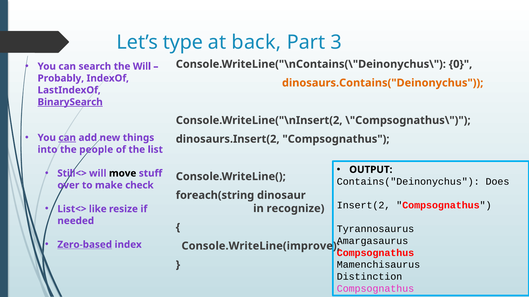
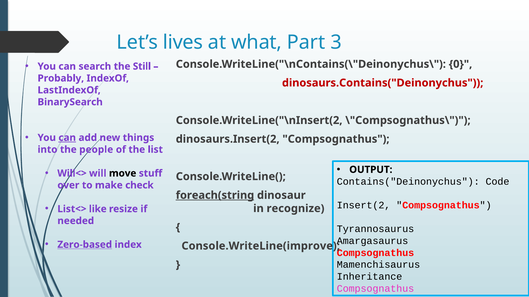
type: type -> lives
back: back -> what
the Will: Will -> Still
dinosaurs.Contains("Deinonychus colour: orange -> red
BinarySearch underline: present -> none
Still<>: Still<> -> Will<>
Does: Does -> Code
foreach(string underline: none -> present
Distinction: Distinction -> Inheritance
